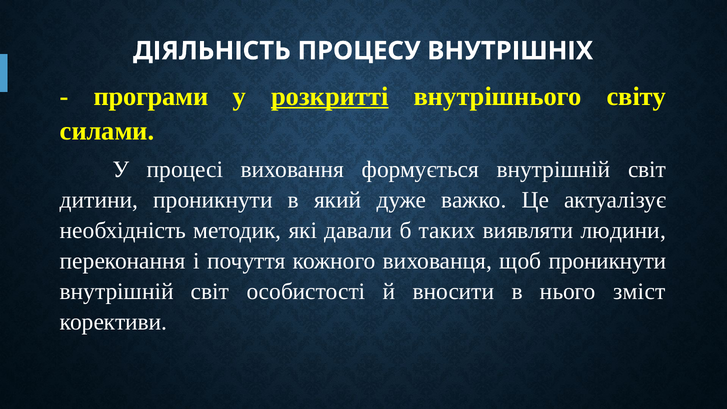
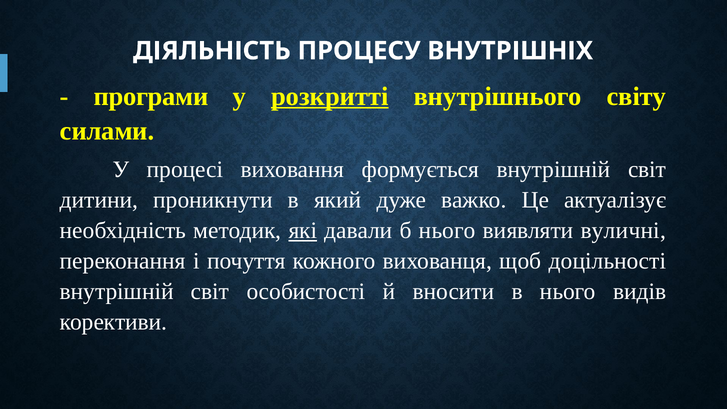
які underline: none -> present
б таких: таких -> нього
людини: людини -> вуличні
щоб проникнути: проникнути -> доцільності
зміст: зміст -> видів
